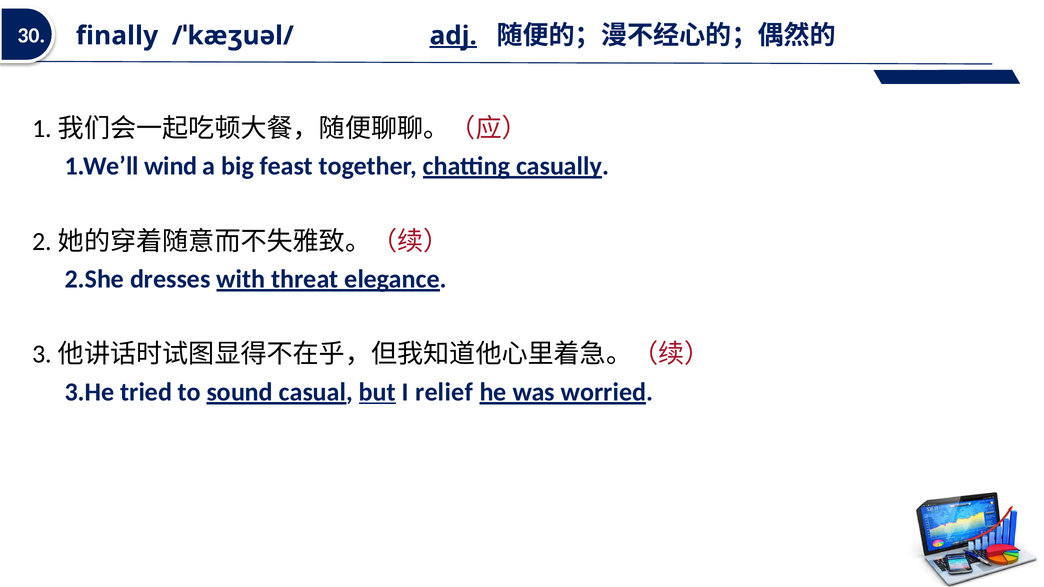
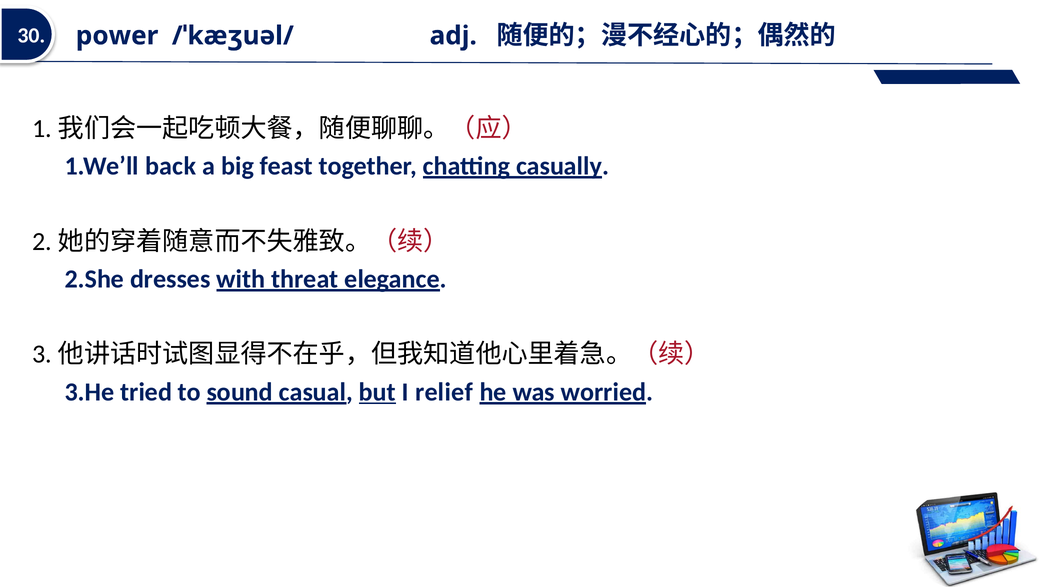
finally: finally -> power
adj underline: present -> none
wind: wind -> back
